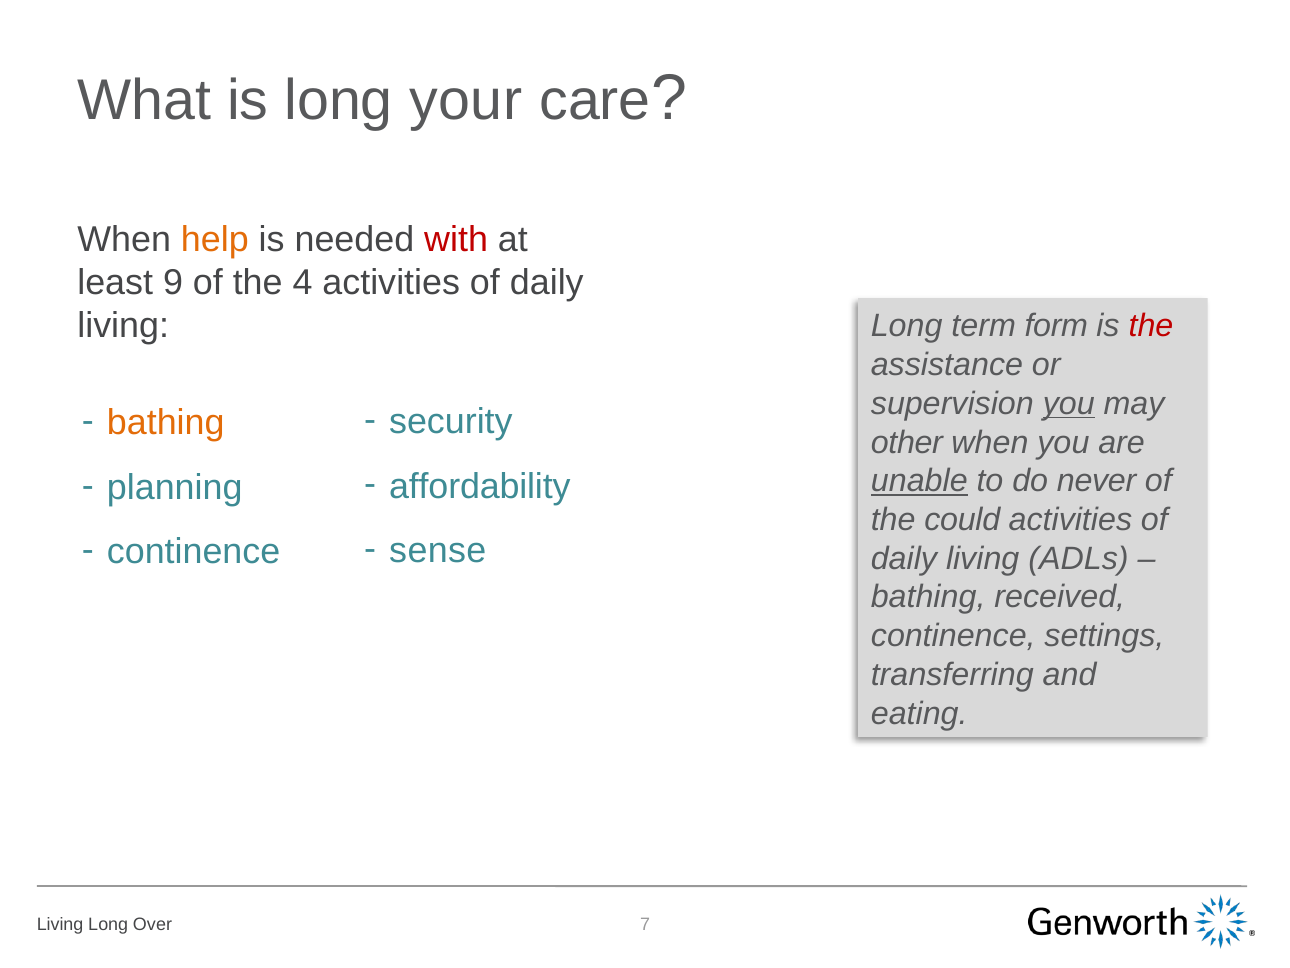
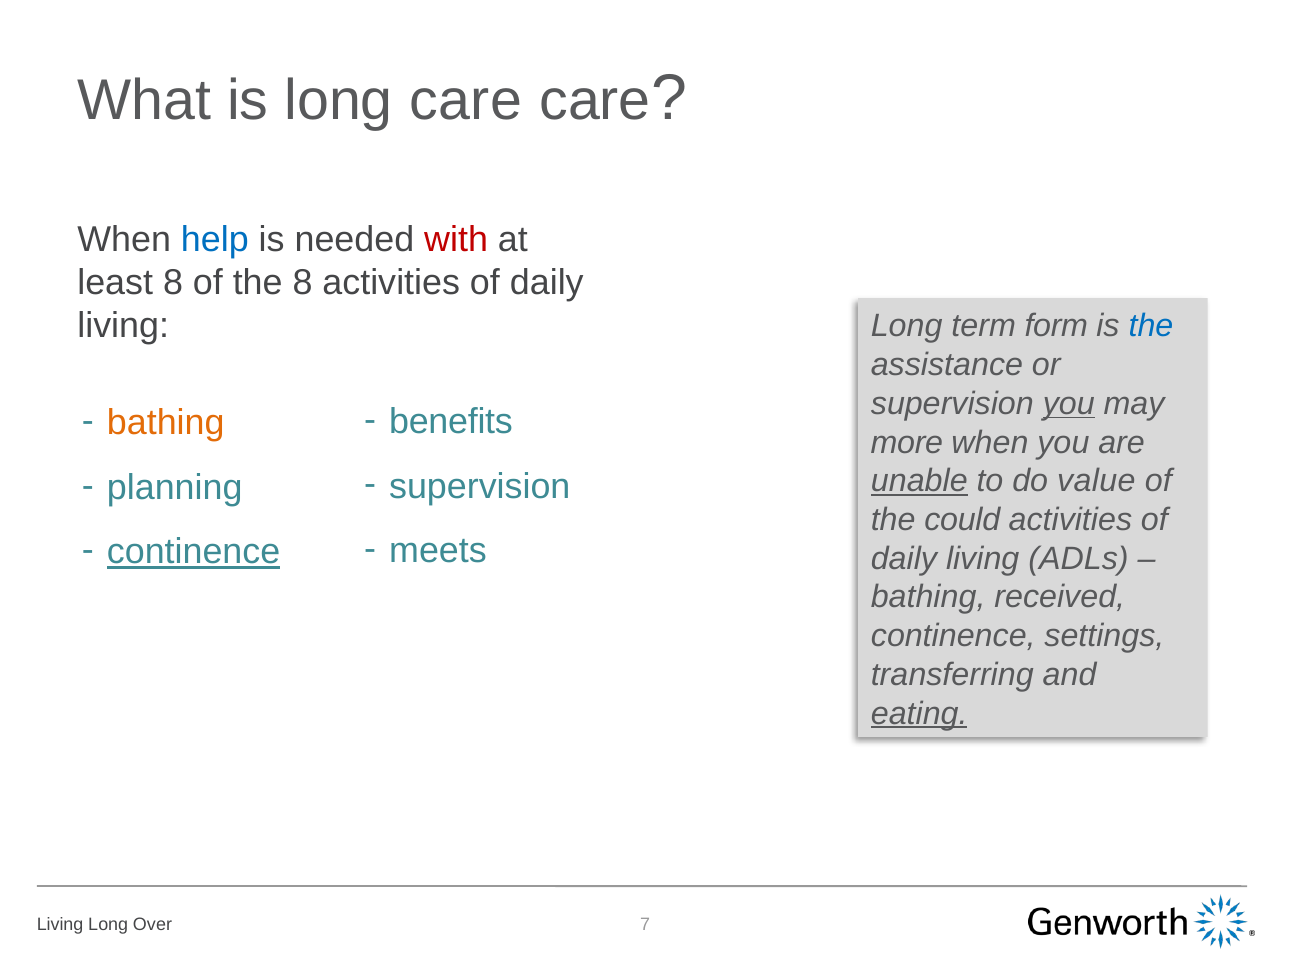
long your: your -> care
help colour: orange -> blue
least 9: 9 -> 8
the 4: 4 -> 8
the at (1151, 326) colour: red -> blue
security: security -> benefits
other: other -> more
never: never -> value
affordability at (480, 486): affordability -> supervision
sense: sense -> meets
continence at (194, 552) underline: none -> present
eating underline: none -> present
